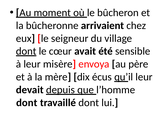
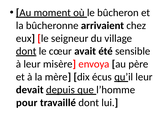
dont at (27, 103): dont -> pour
